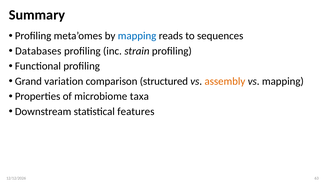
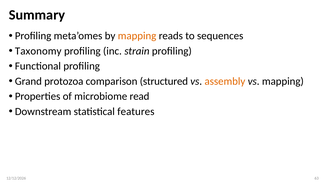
mapping at (137, 36) colour: blue -> orange
Databases: Databases -> Taxonomy
variation: variation -> protozoa
taxa: taxa -> read
